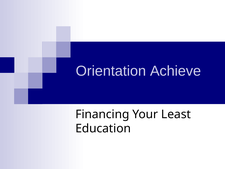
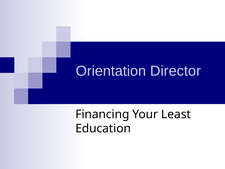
Achieve: Achieve -> Director
